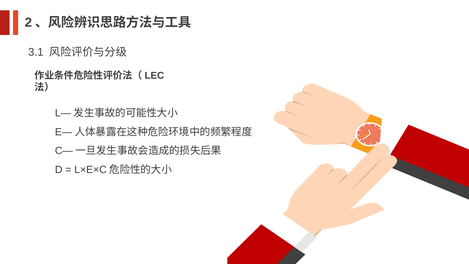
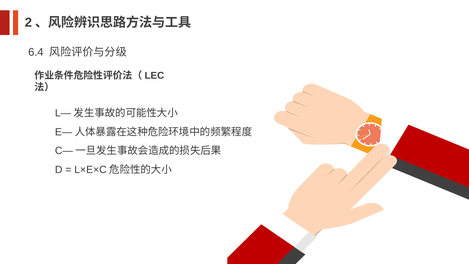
3.1: 3.1 -> 6.4
